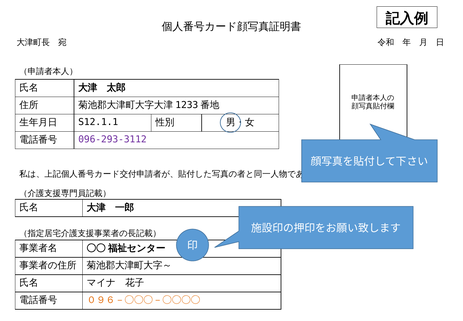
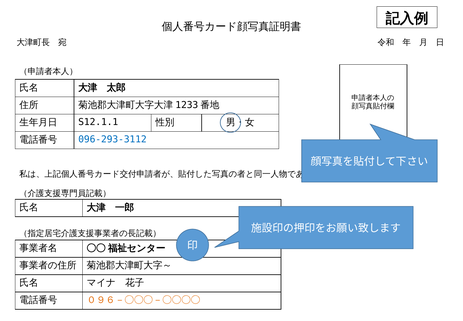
096-293-3112 colour: purple -> blue
